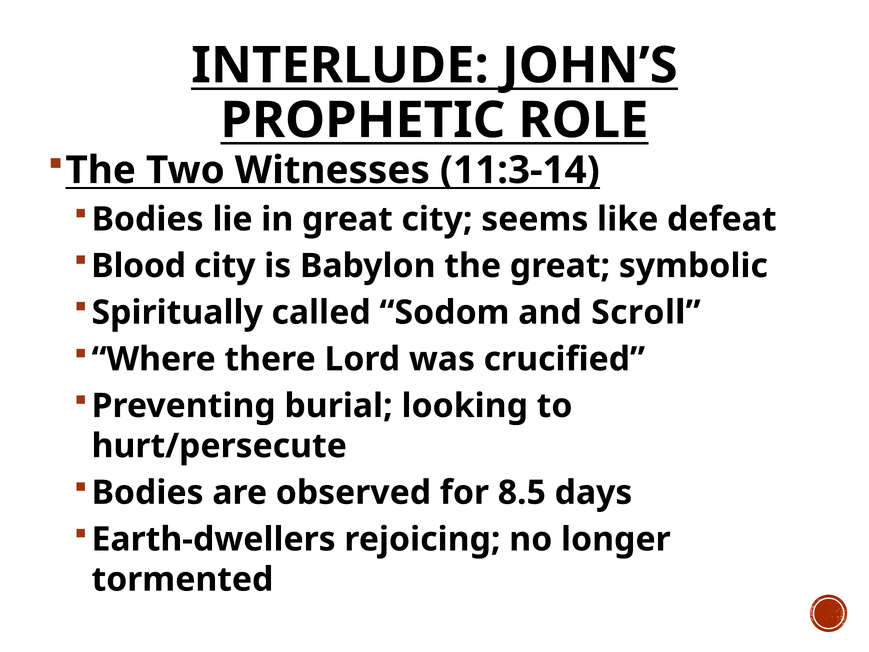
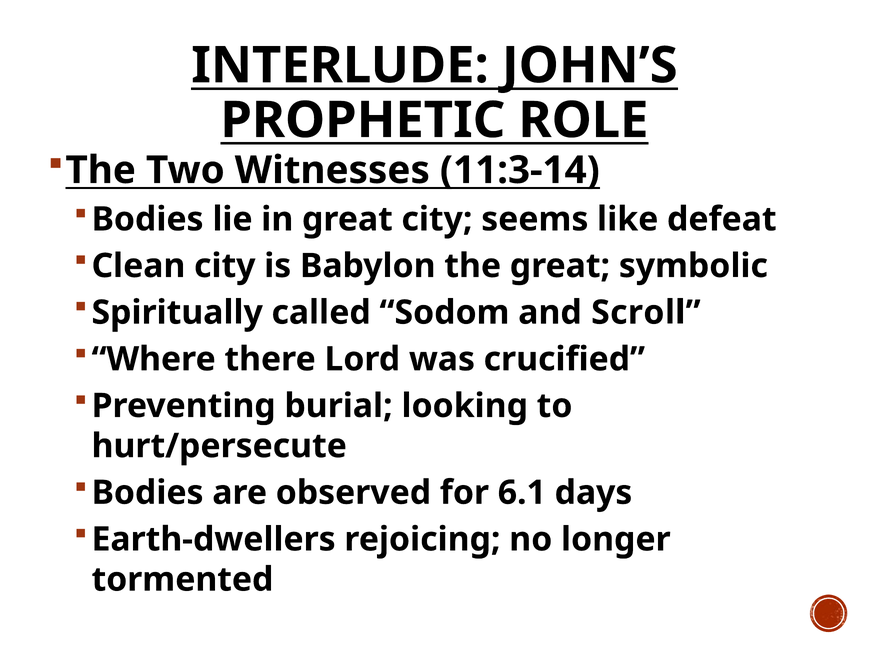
Blood: Blood -> Clean
8.5: 8.5 -> 6.1
